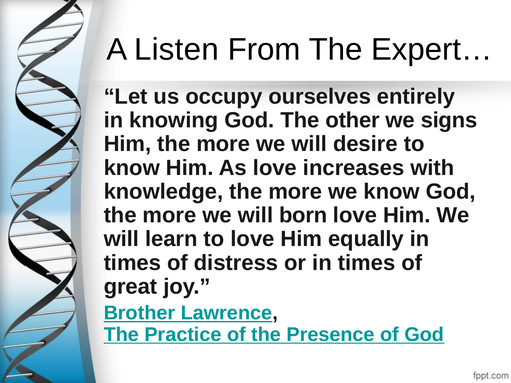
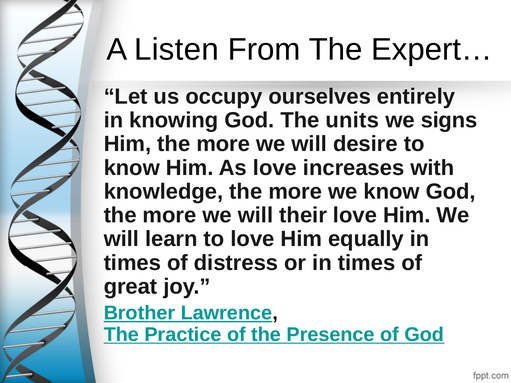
other: other -> units
born: born -> their
